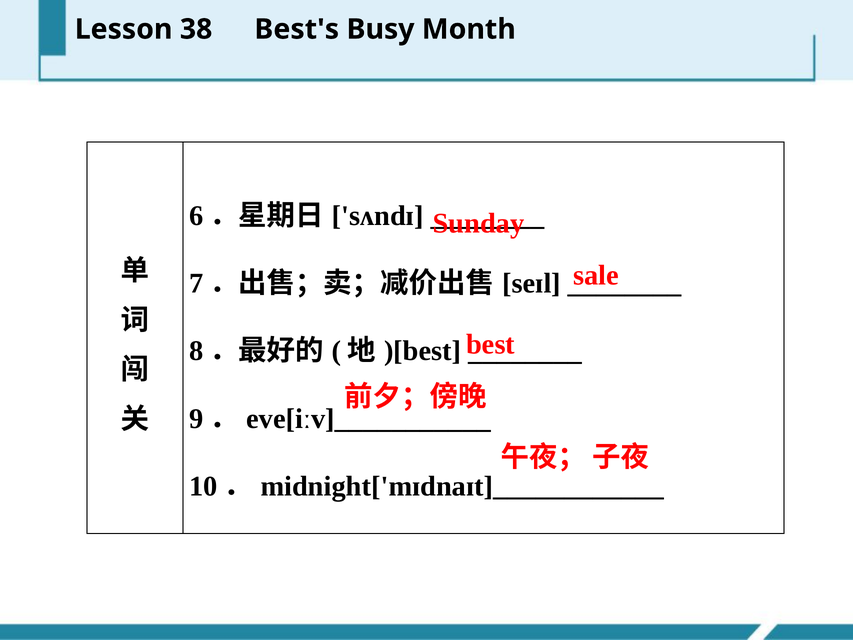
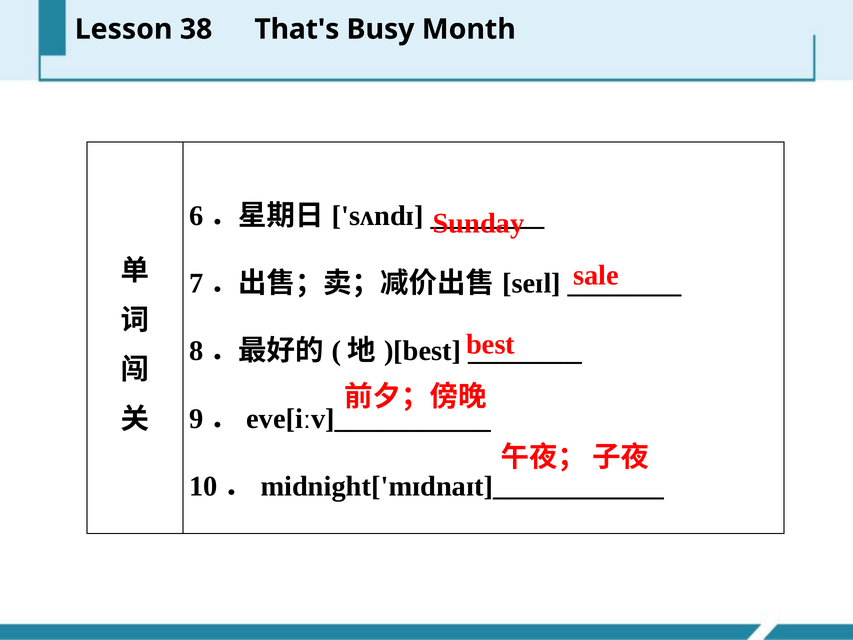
Best's: Best's -> That's
